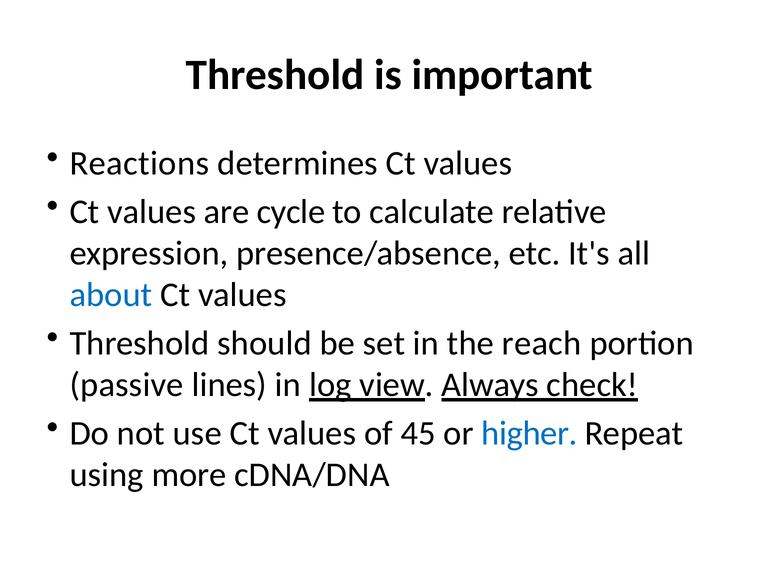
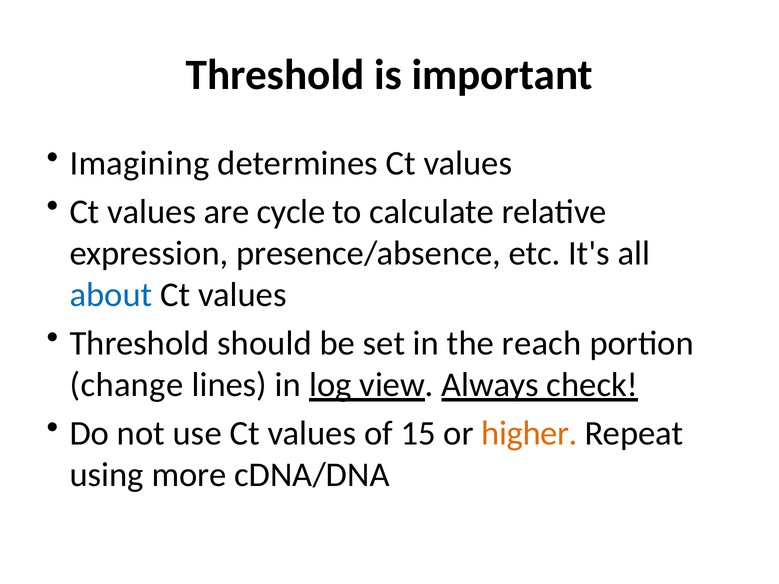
Reactions: Reactions -> Imagining
passive: passive -> change
45: 45 -> 15
higher colour: blue -> orange
